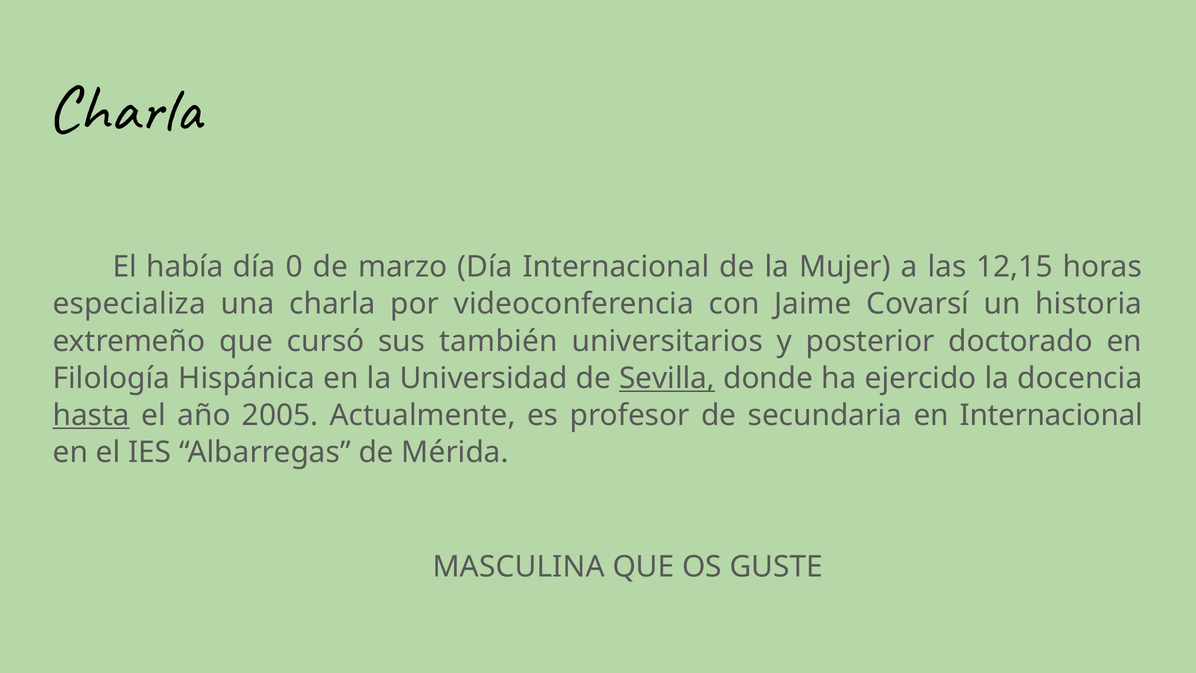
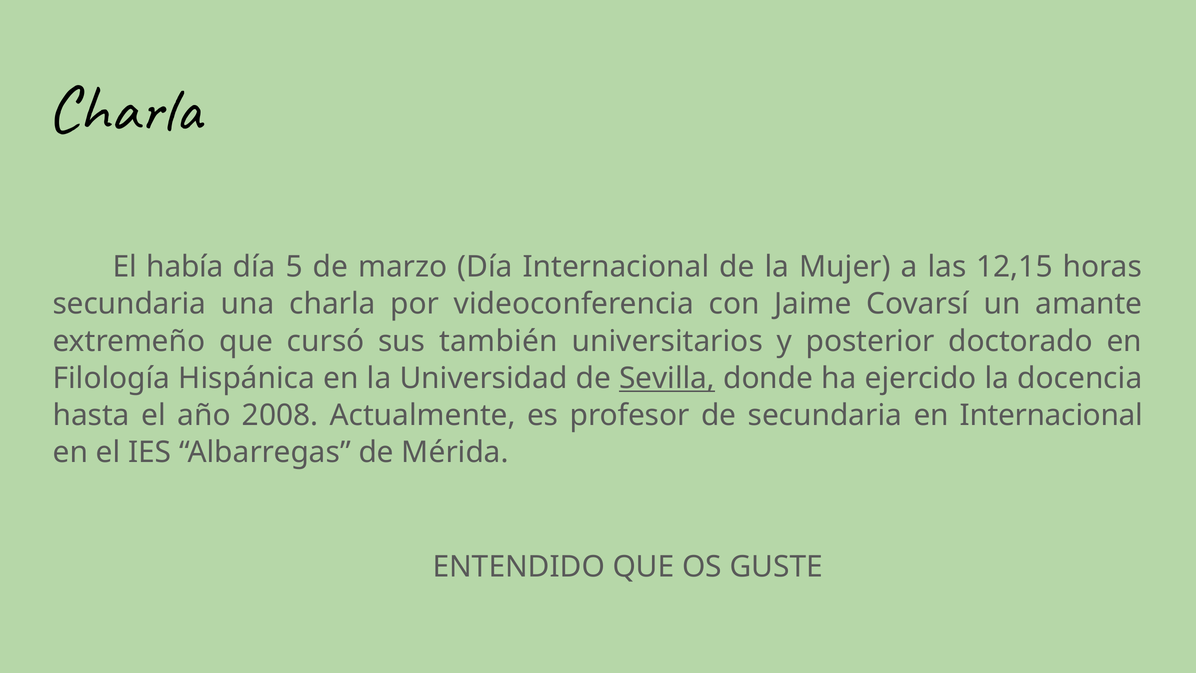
0: 0 -> 5
especializa at (129, 304): especializa -> secundaria
historia: historia -> amante
hasta underline: present -> none
2005: 2005 -> 2008
MASCULINA: MASCULINA -> ENTENDIDO
